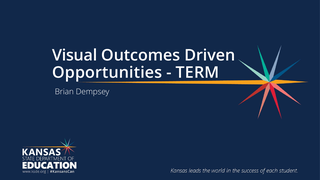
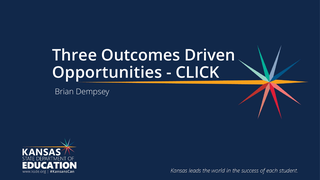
Visual: Visual -> Three
TERM: TERM -> CLICK
